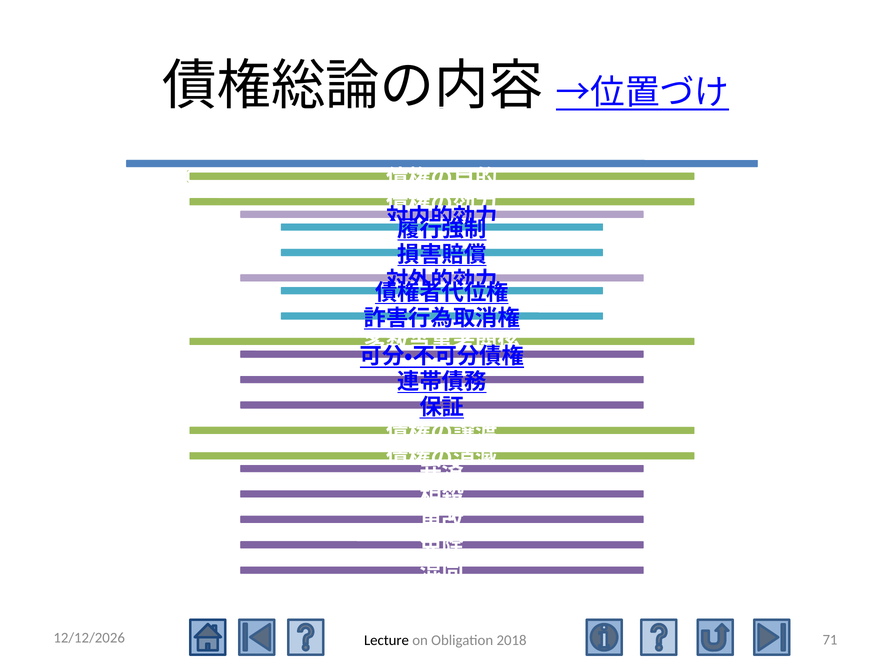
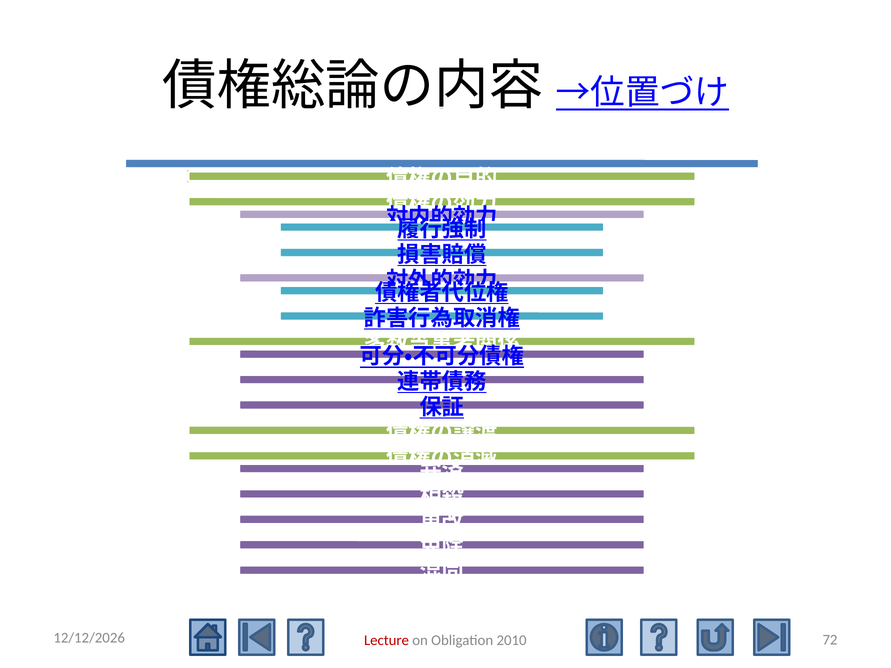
71: 71 -> 72
Lecture colour: black -> red
2018: 2018 -> 2010
